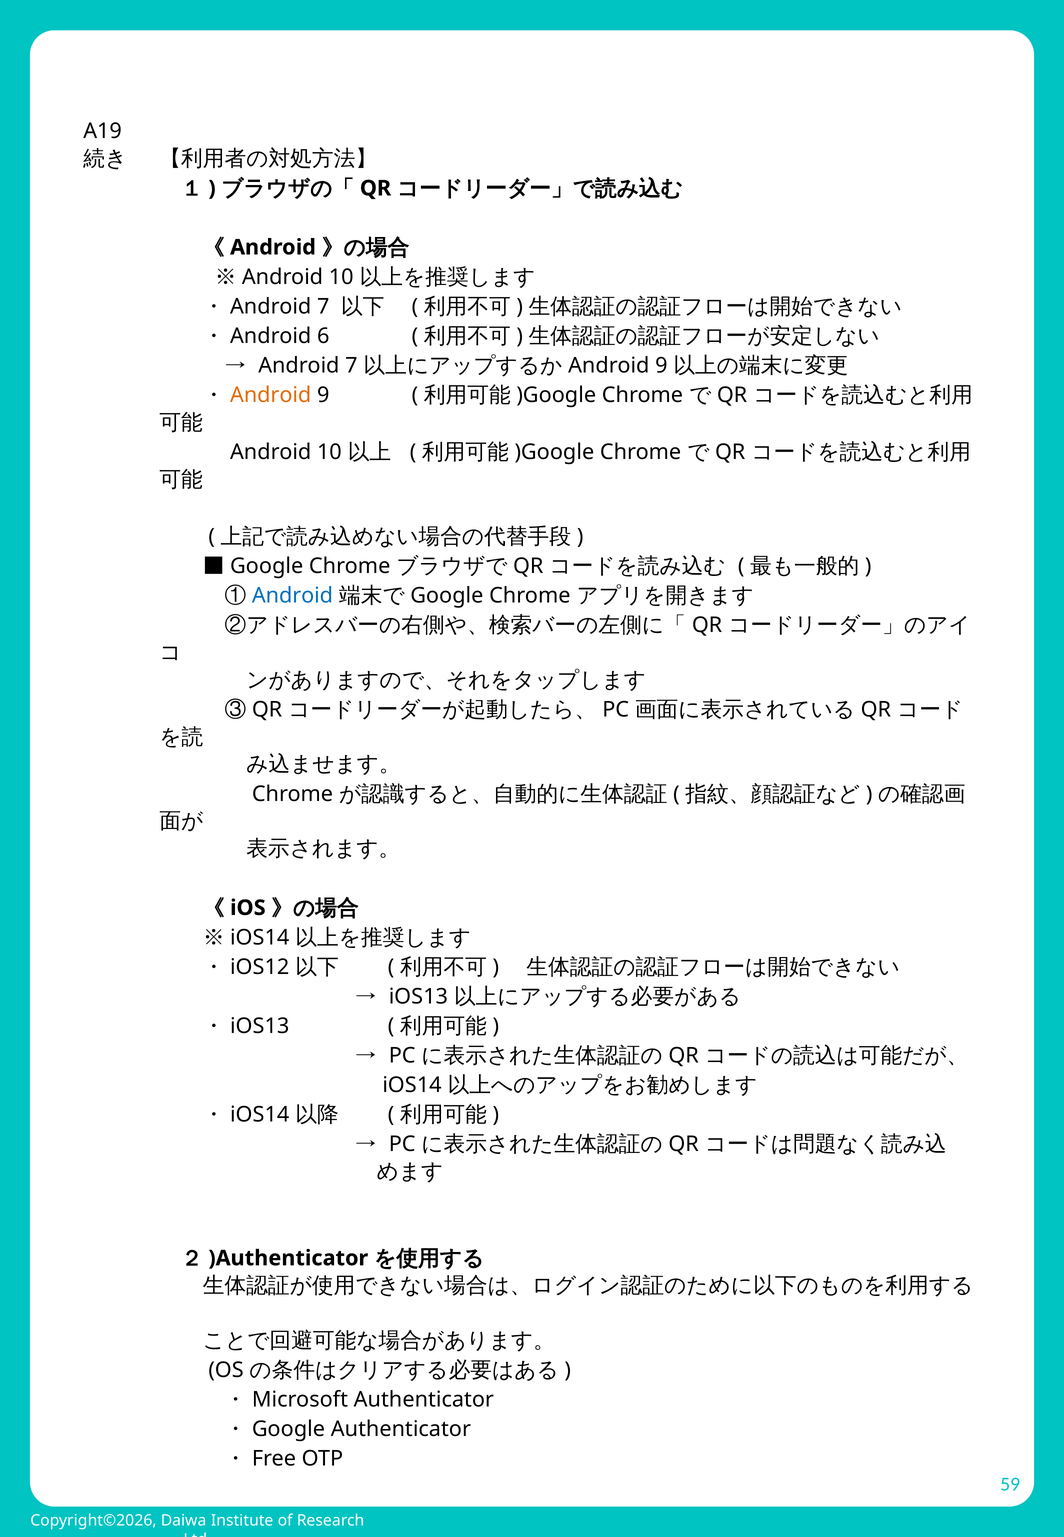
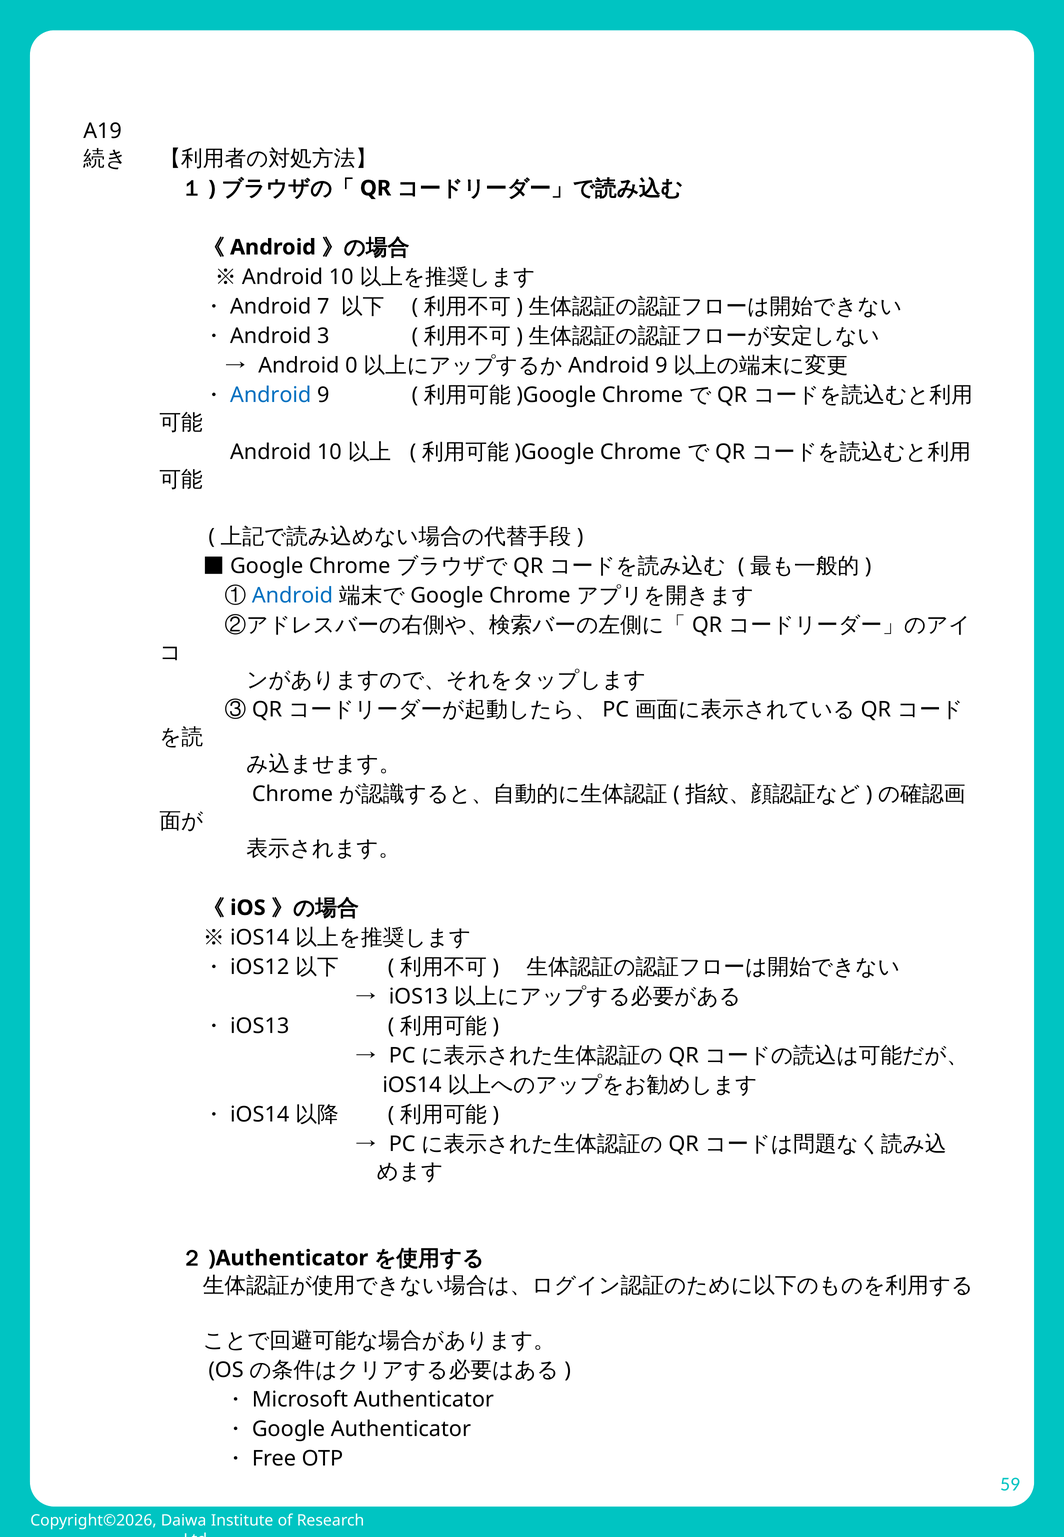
6: 6 -> 3
7 at (351, 366): 7 -> 0
Android at (271, 395) colour: orange -> blue
